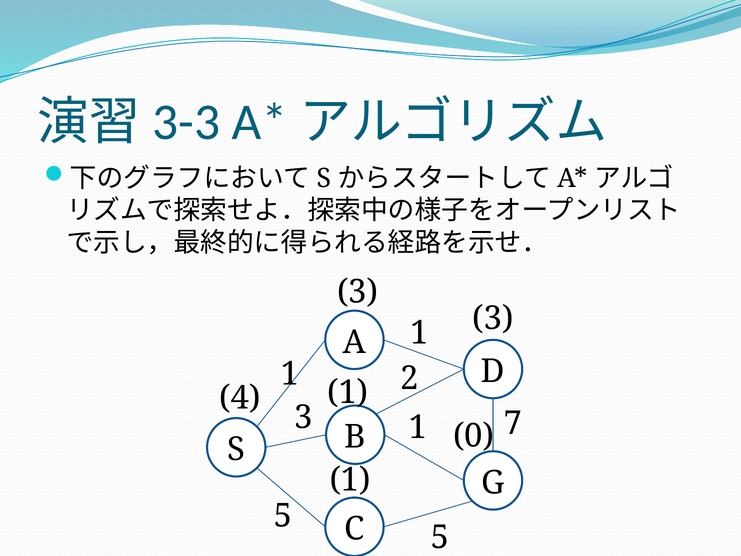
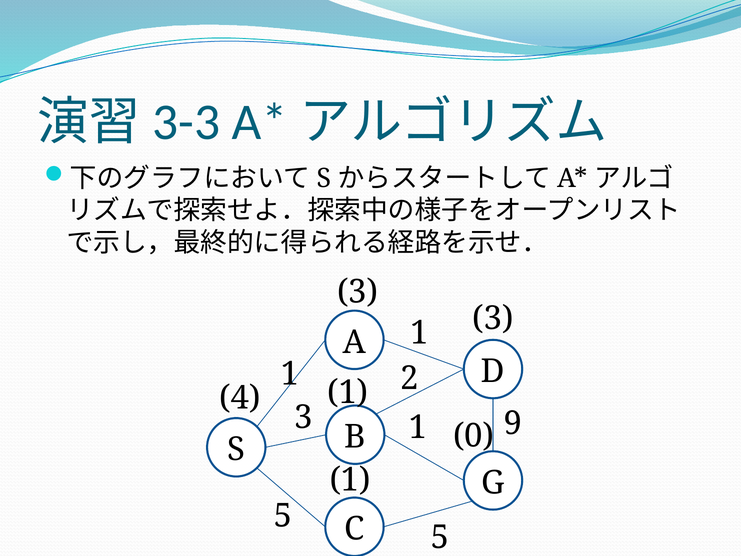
7: 7 -> 9
